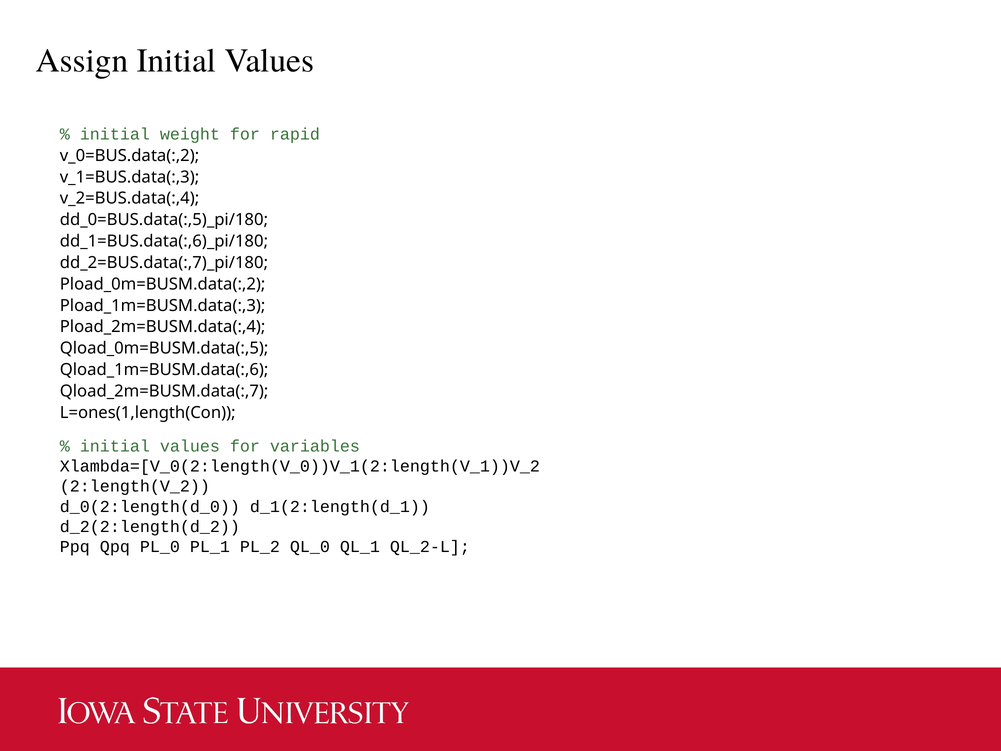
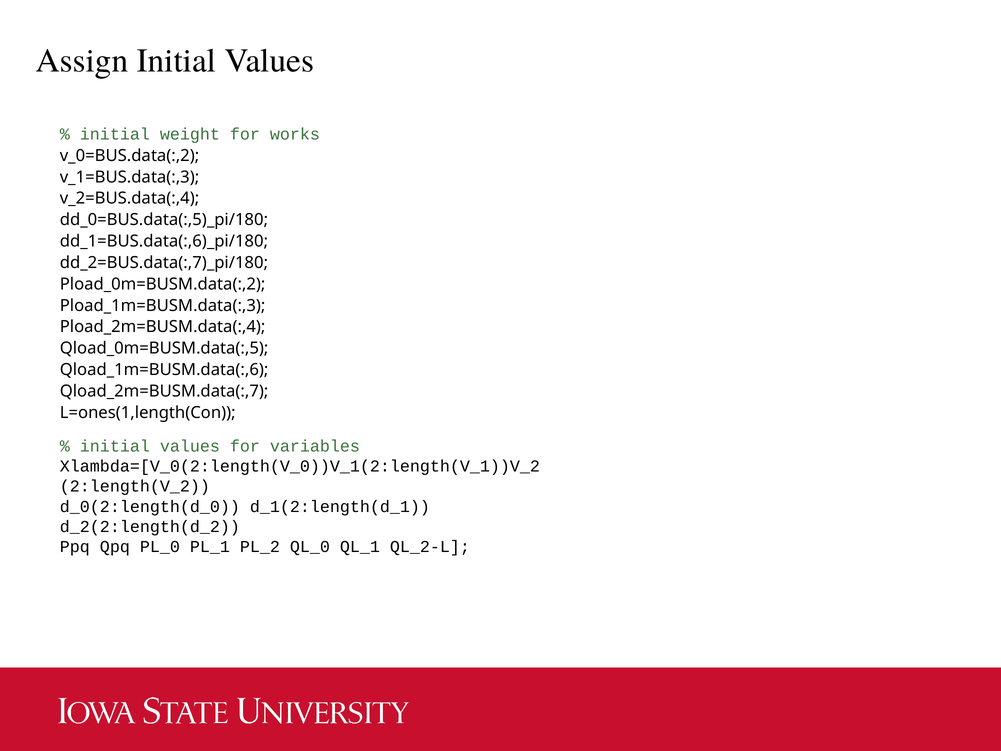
rapid: rapid -> works
